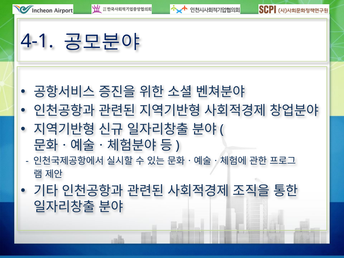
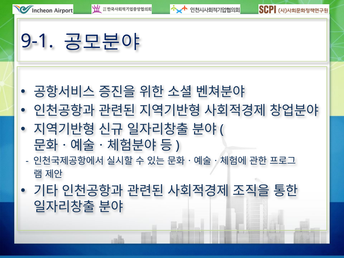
4-1: 4-1 -> 9-1
